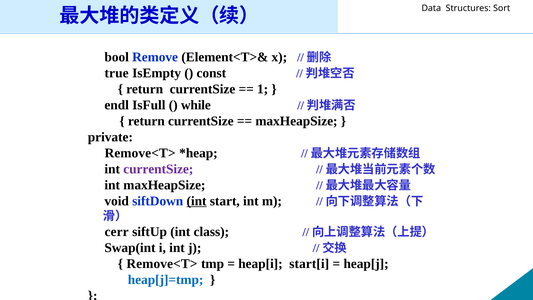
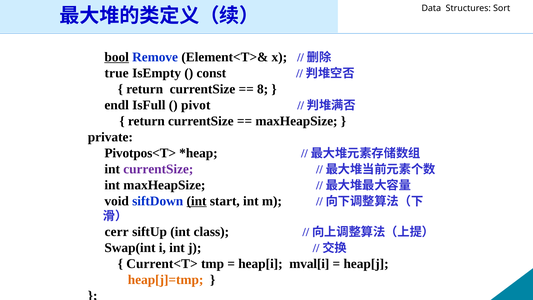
bool underline: none -> present
1: 1 -> 8
while: while -> pivot
Remove<T> at (140, 153): Remove<T> -> Pivotpos<T>
Remove<T> at (162, 263): Remove<T> -> Current<T>
start[i: start[i -> mval[i
heap[j]=tmp colour: blue -> orange
